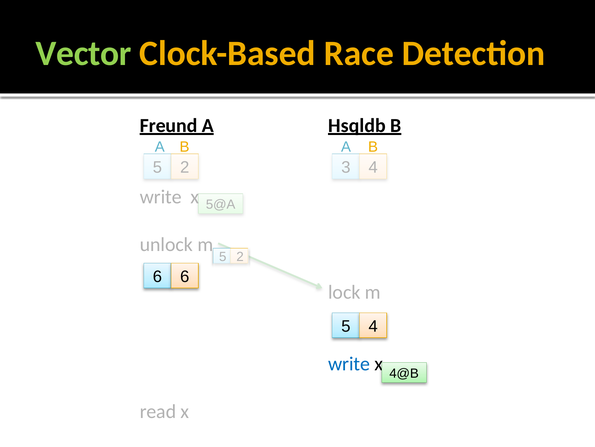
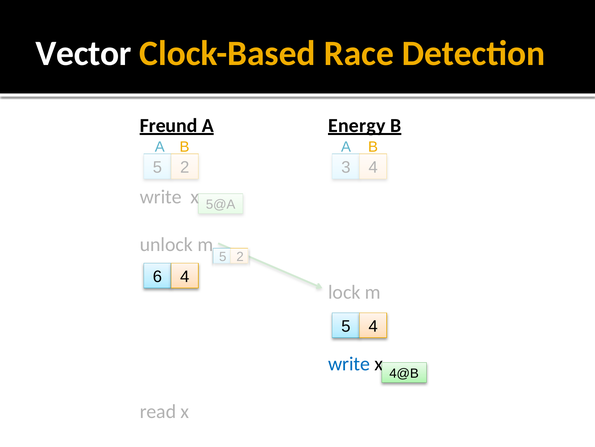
Vector colour: light green -> white
Hsqldb: Hsqldb -> Energy
6 6: 6 -> 4
